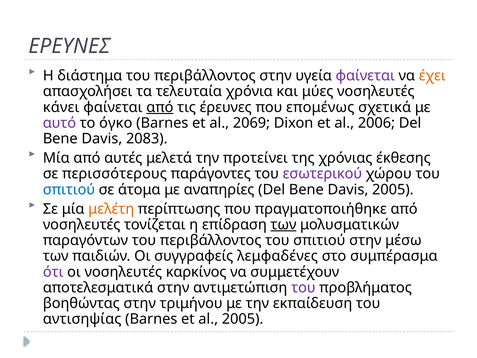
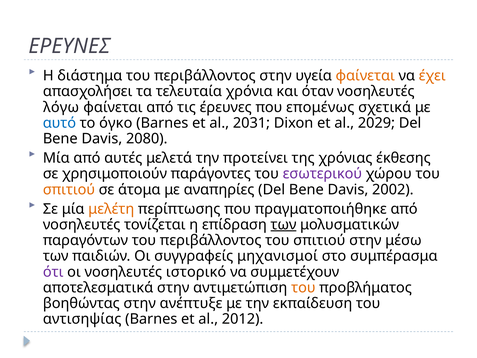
φαίνεται at (365, 76) colour: purple -> orange
μύες: μύες -> όταν
κάνει: κάνει -> λόγω
από at (160, 107) underline: present -> none
αυτό colour: purple -> blue
2069: 2069 -> 2031
2006: 2006 -> 2029
2083: 2083 -> 2080
περισσότερους: περισσότερους -> χρησιμοποιούν
σπιτιού at (69, 189) colour: blue -> orange
Davis 2005: 2005 -> 2002
λεμφαδένες: λεμφαδένες -> μηχανισμοί
καρκίνος: καρκίνος -> ιστορικό
του at (303, 287) colour: purple -> orange
τριμήνου: τριμήνου -> ανέπτυξε
al 2005: 2005 -> 2012
